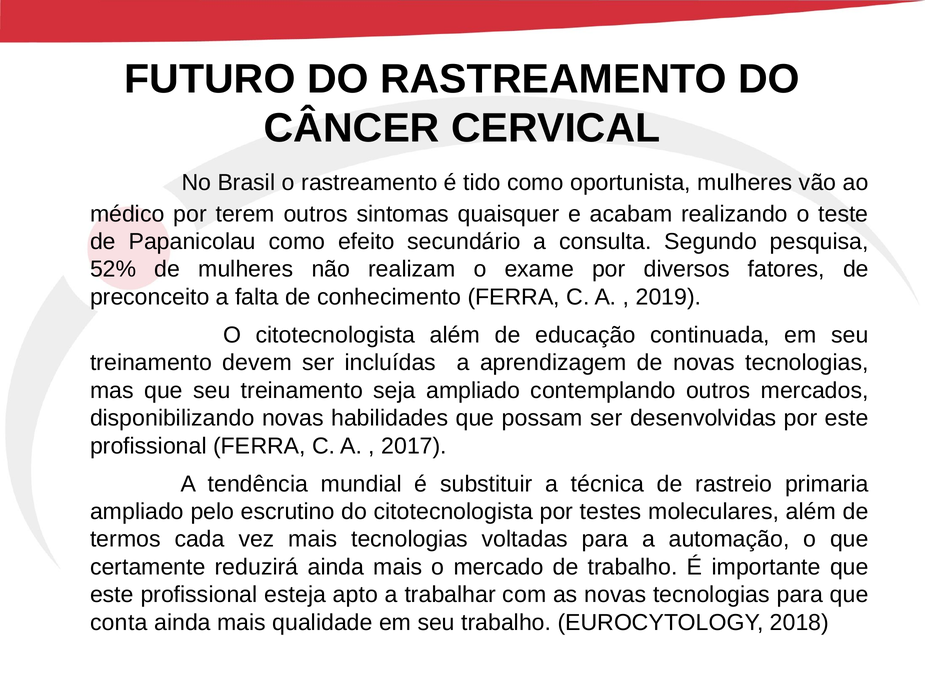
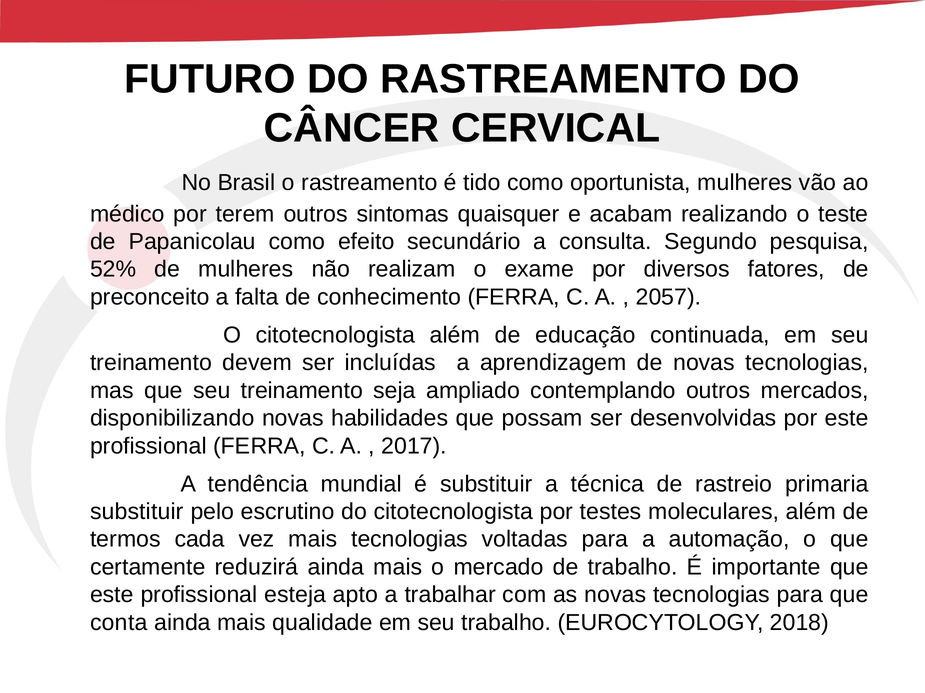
2019: 2019 -> 2057
ampliado at (137, 512): ampliado -> substituir
